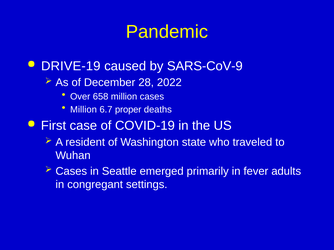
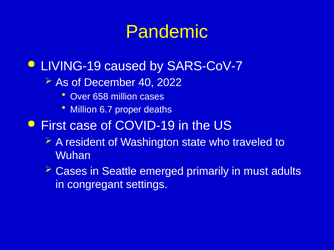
DRIVE-19: DRIVE-19 -> LIVING-19
SARS-CoV-9: SARS-CoV-9 -> SARS-CoV-7
28: 28 -> 40
fever: fever -> must
